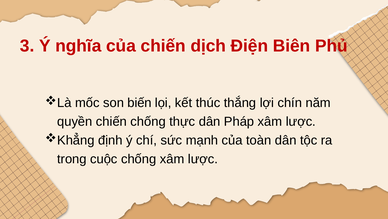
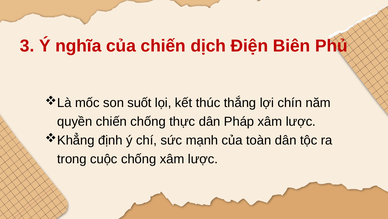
biến: biến -> suốt
